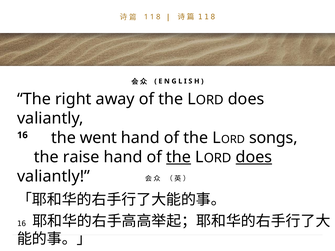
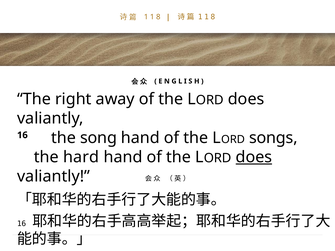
went: went -> song
raise: raise -> hard
the at (179, 157) underline: present -> none
